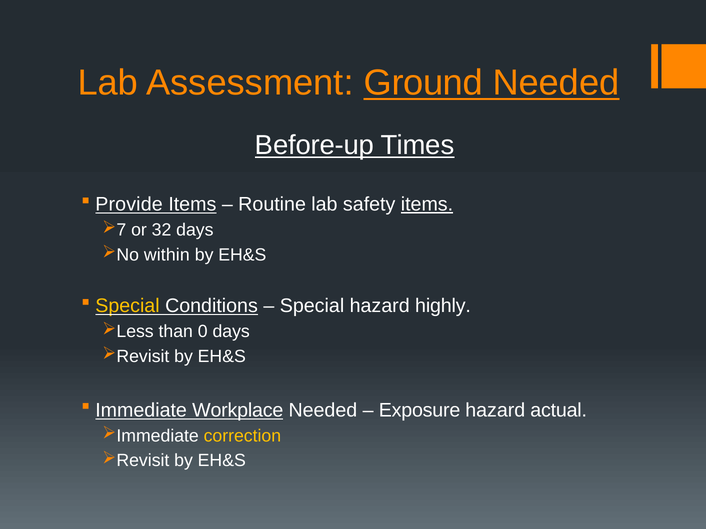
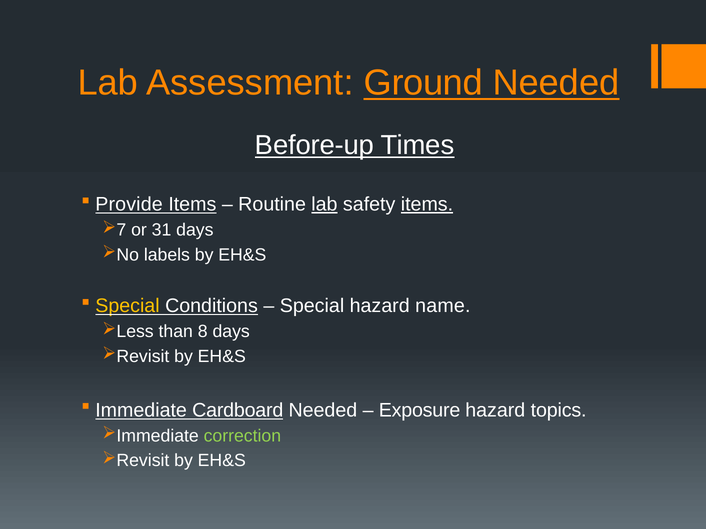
lab at (324, 205) underline: none -> present
32: 32 -> 31
within: within -> labels
highly: highly -> name
0: 0 -> 8
Workplace: Workplace -> Cardboard
actual: actual -> topics
correction colour: yellow -> light green
